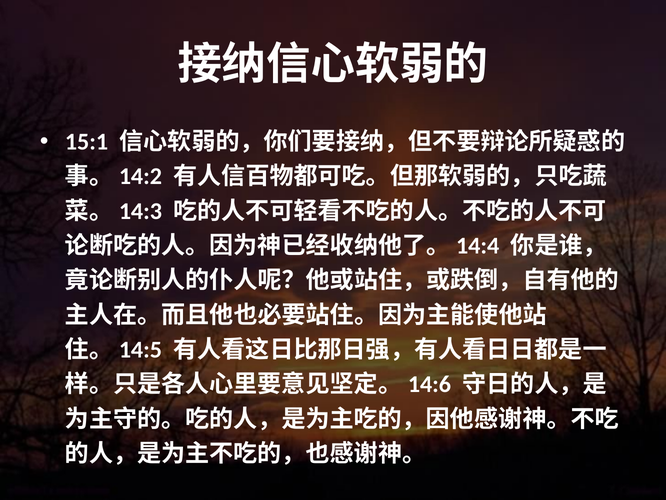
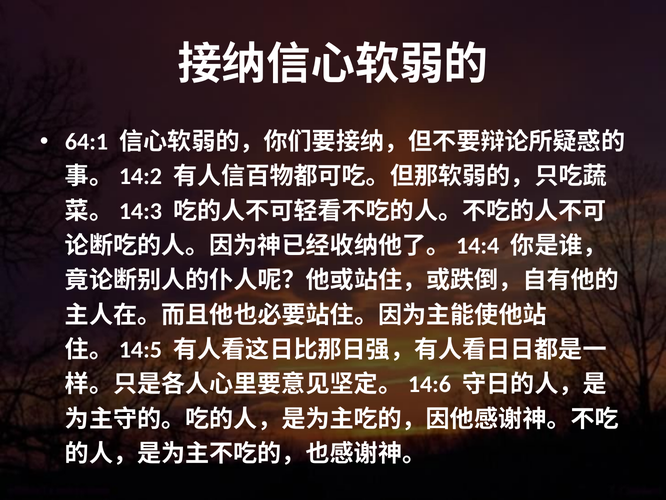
15:1: 15:1 -> 64:1
